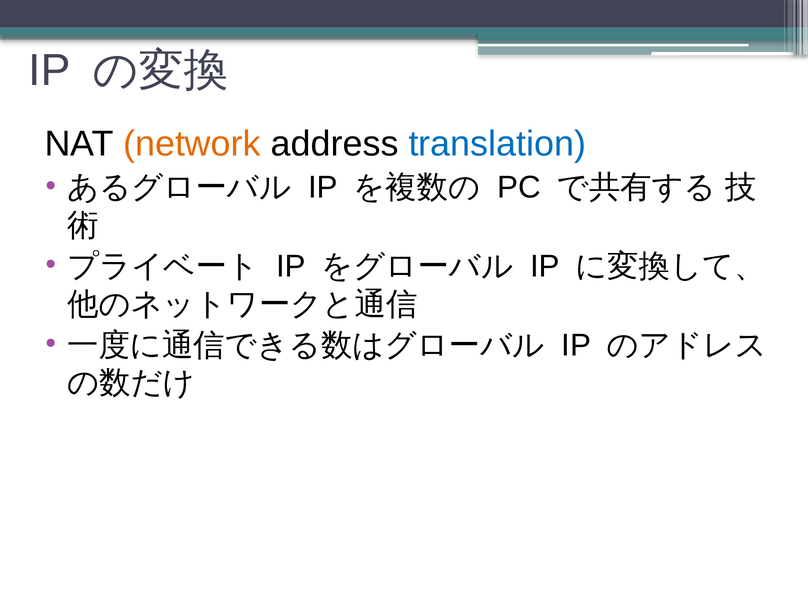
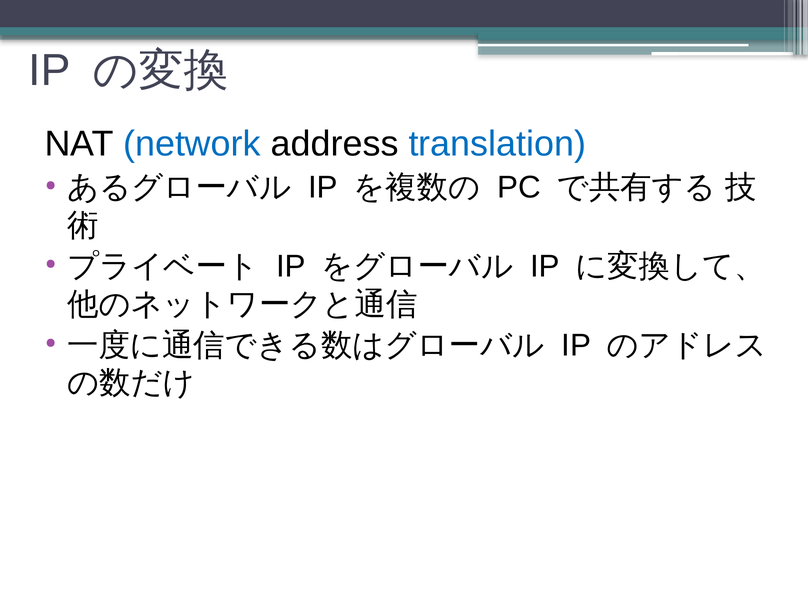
network colour: orange -> blue
